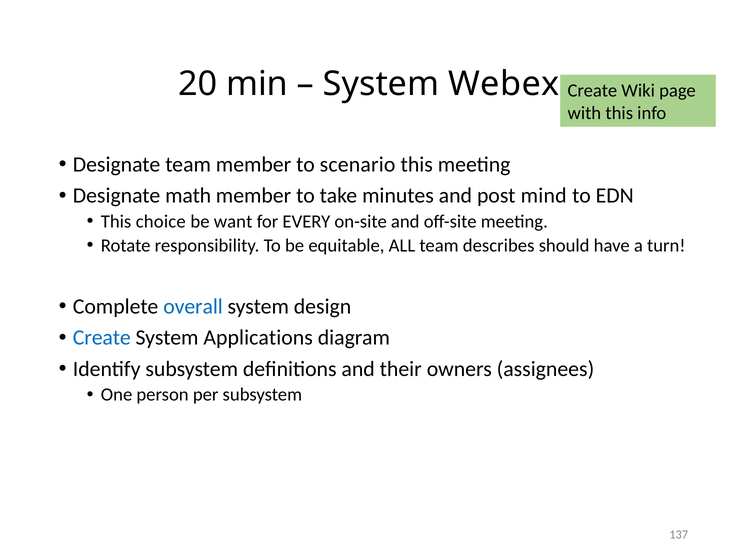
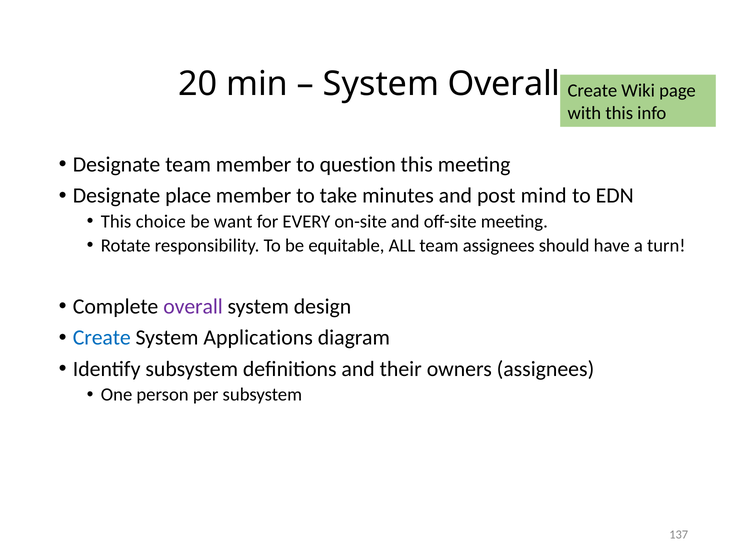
System Webex: Webex -> Overall
scenario: scenario -> question
math: math -> place
team describes: describes -> assignees
overall at (193, 307) colour: blue -> purple
